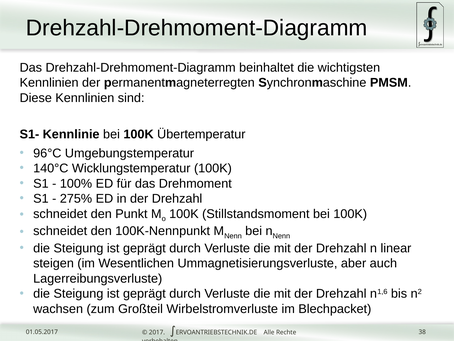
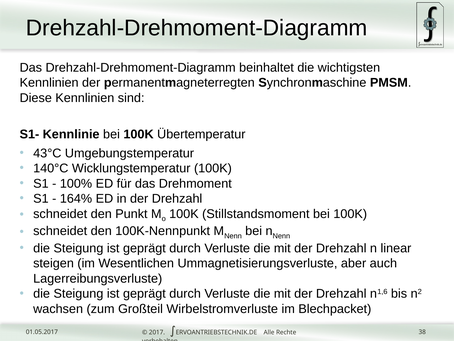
96°C: 96°C -> 43°C
275%: 275% -> 164%
